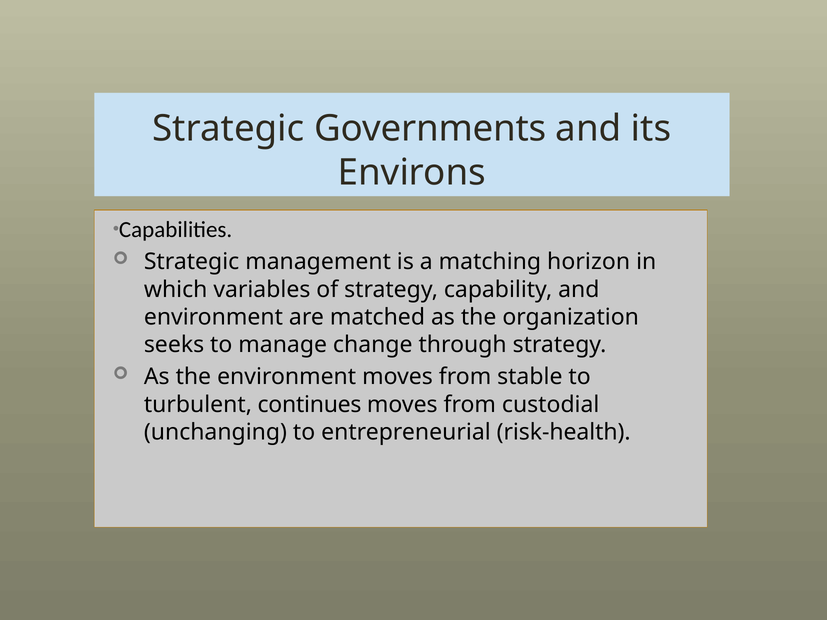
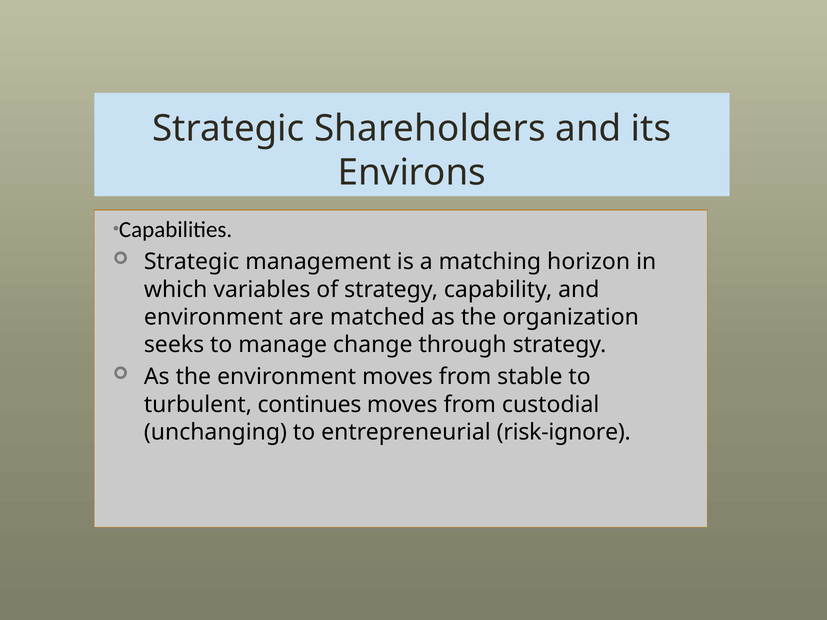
Governments: Governments -> Shareholders
risk-health: risk-health -> risk-ignore
